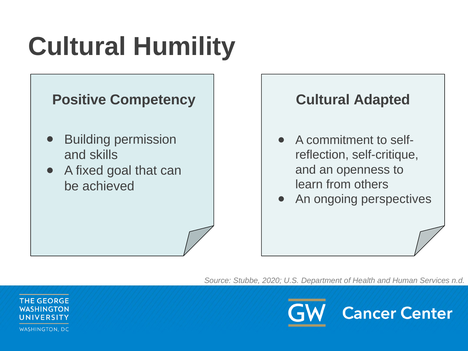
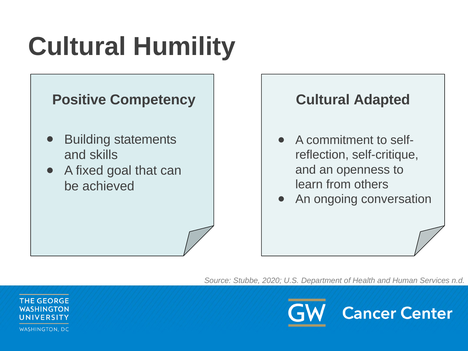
permission: permission -> statements
perspectives: perspectives -> conversation
